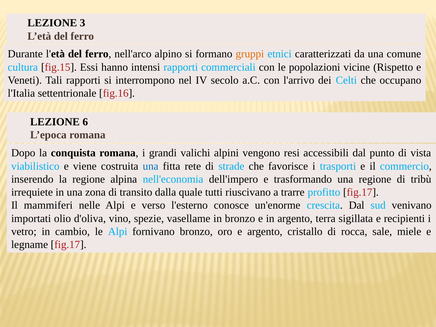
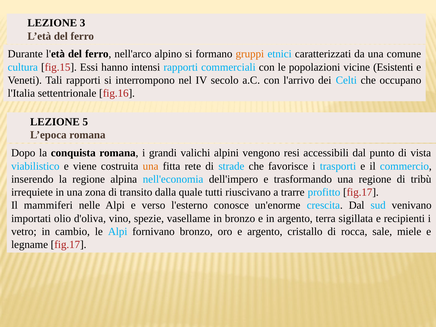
Rispetto: Rispetto -> Esistenti
6: 6 -> 5
una at (151, 166) colour: blue -> orange
